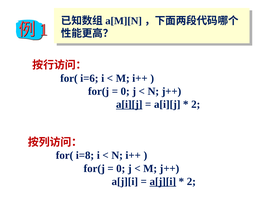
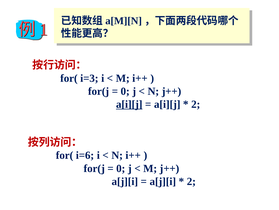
i=6: i=6 -> i=3
i=8: i=8 -> i=6
a[j][i at (163, 181) underline: present -> none
